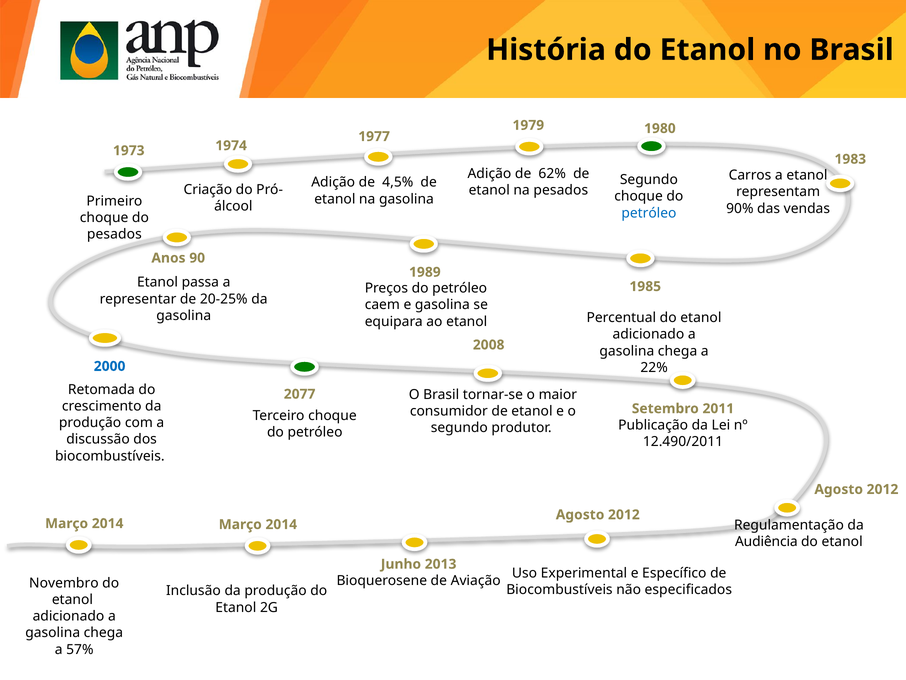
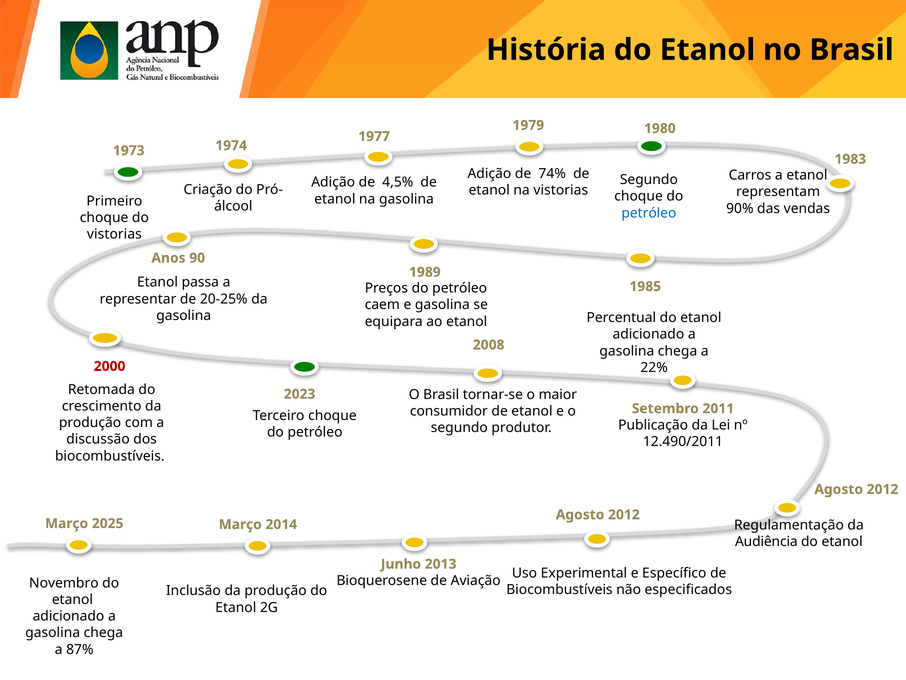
62%: 62% -> 74%
na pesados: pesados -> vistorias
pesados at (114, 234): pesados -> vistorias
2000 colour: blue -> red
2077: 2077 -> 2023
2014 at (108, 523): 2014 -> 2025
57%: 57% -> 87%
